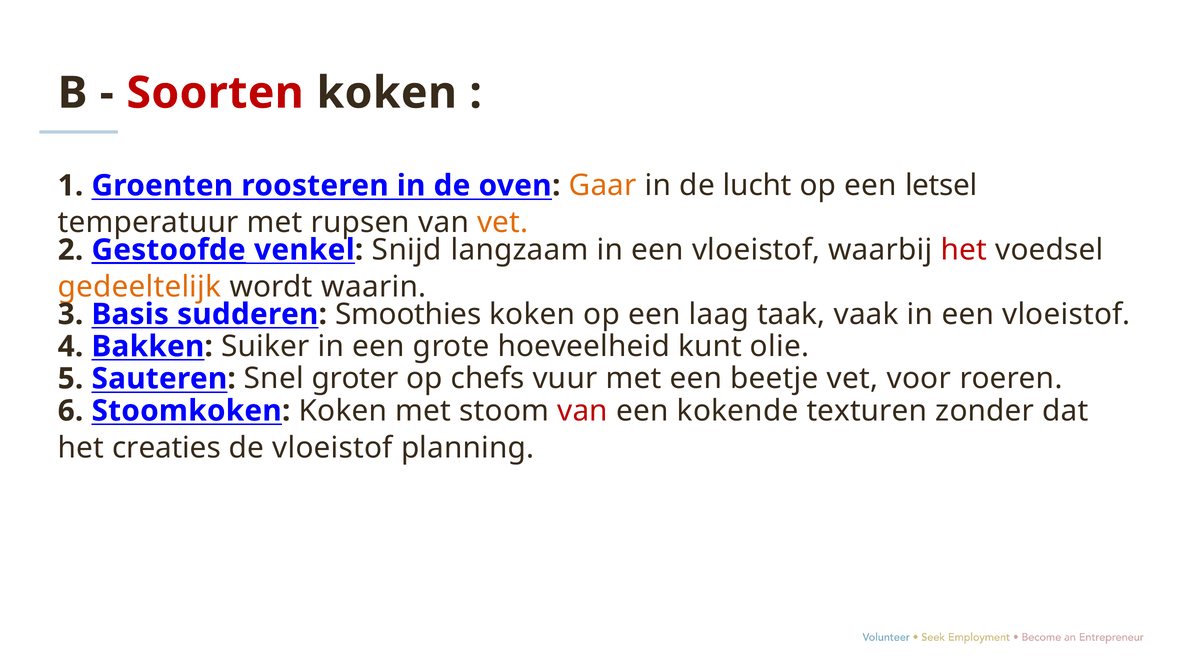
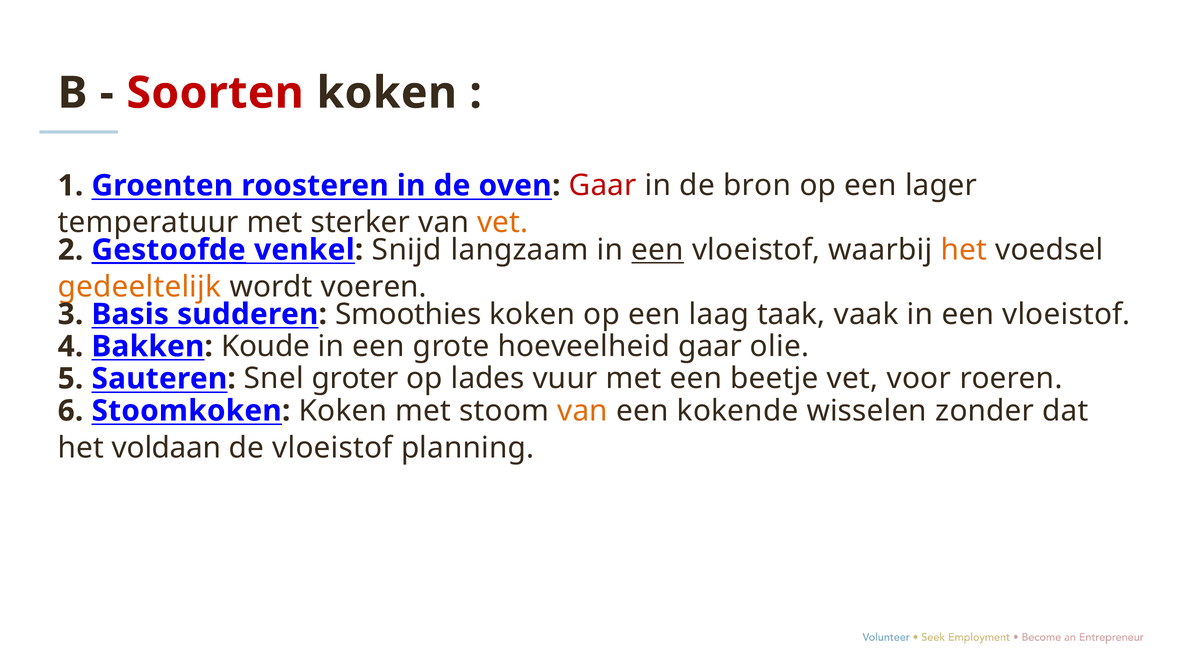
Gaar at (603, 186) colour: orange -> red
lucht: lucht -> bron
letsel: letsel -> lager
rupsen: rupsen -> sterker
een at (658, 250) underline: none -> present
het at (964, 250) colour: red -> orange
waarin: waarin -> voeren
Suiker: Suiker -> Koude
hoeveelheid kunt: kunt -> gaar
chefs: chefs -> lades
van at (583, 411) colour: red -> orange
texturen: texturen -> wisselen
creaties: creaties -> voldaan
